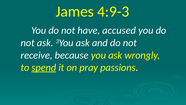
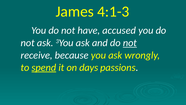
4:9-3: 4:9-3 -> 4:1-3
not at (130, 43) underline: none -> present
pray: pray -> days
